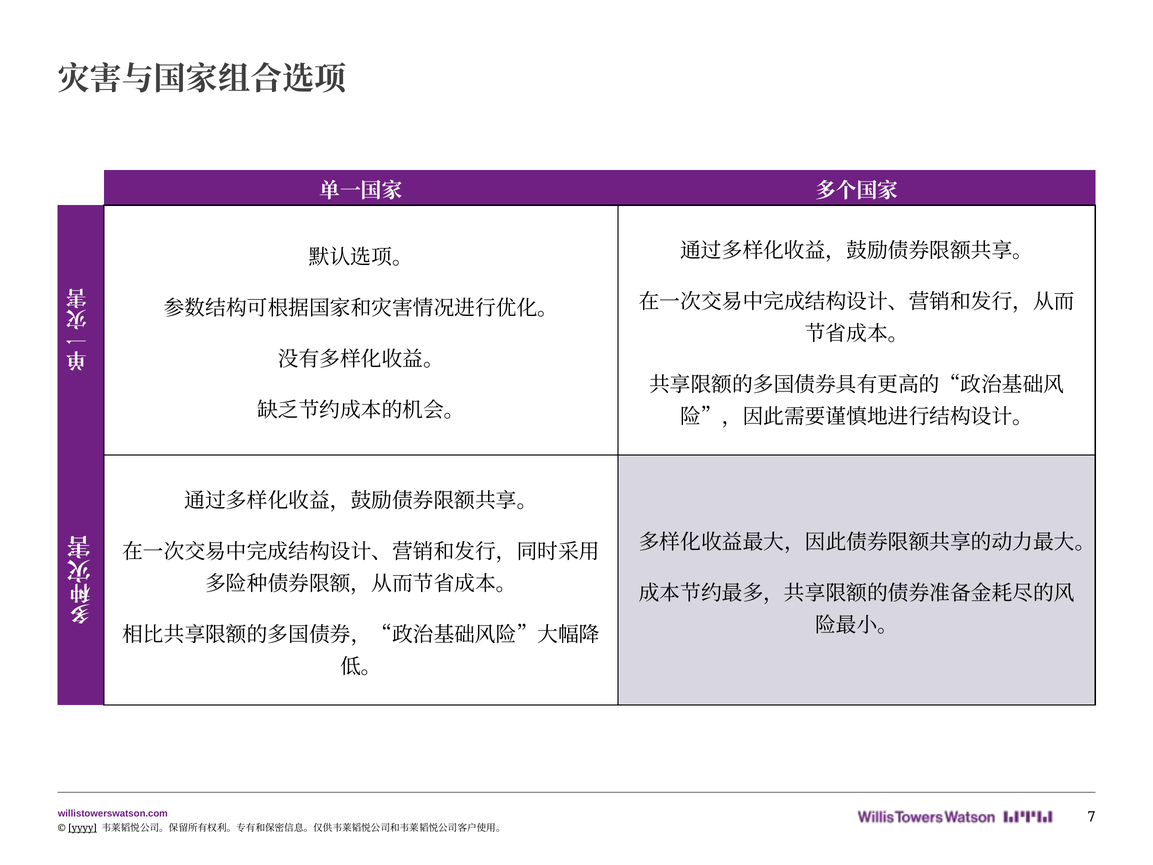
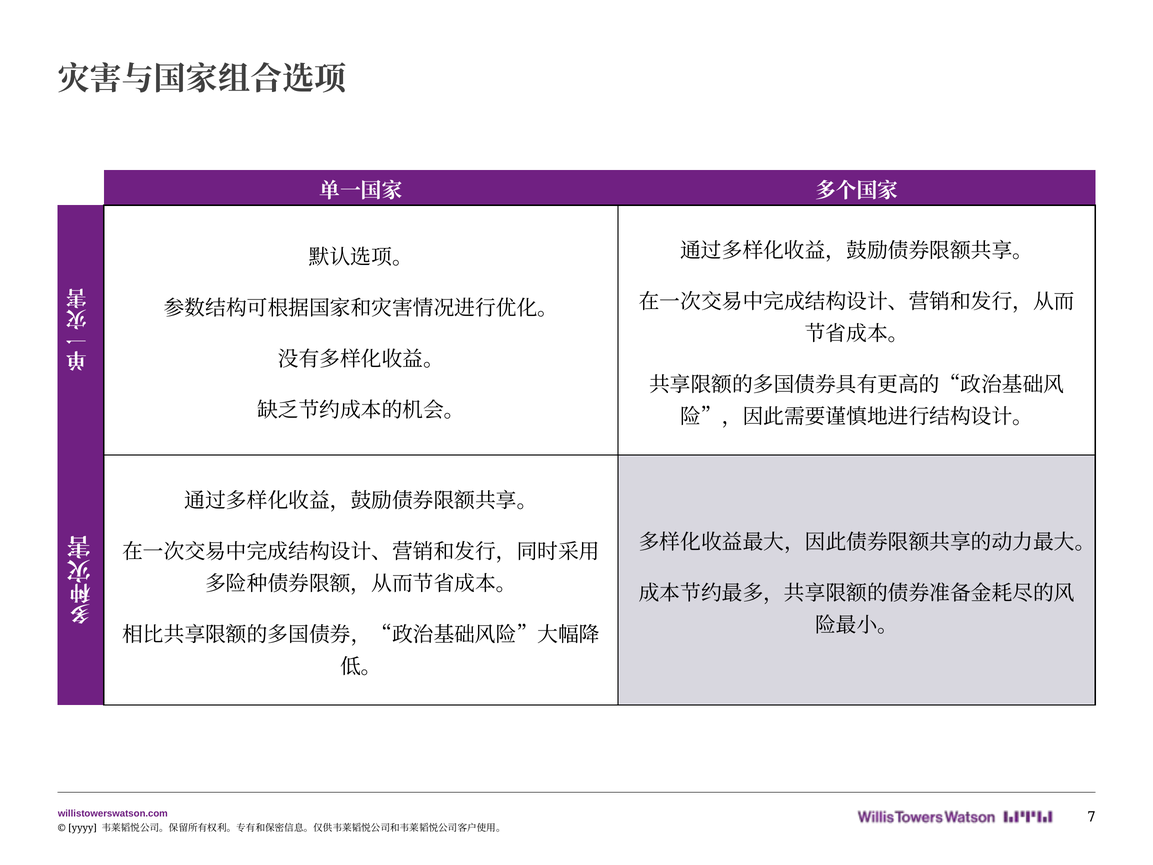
yyyy underline: present -> none
